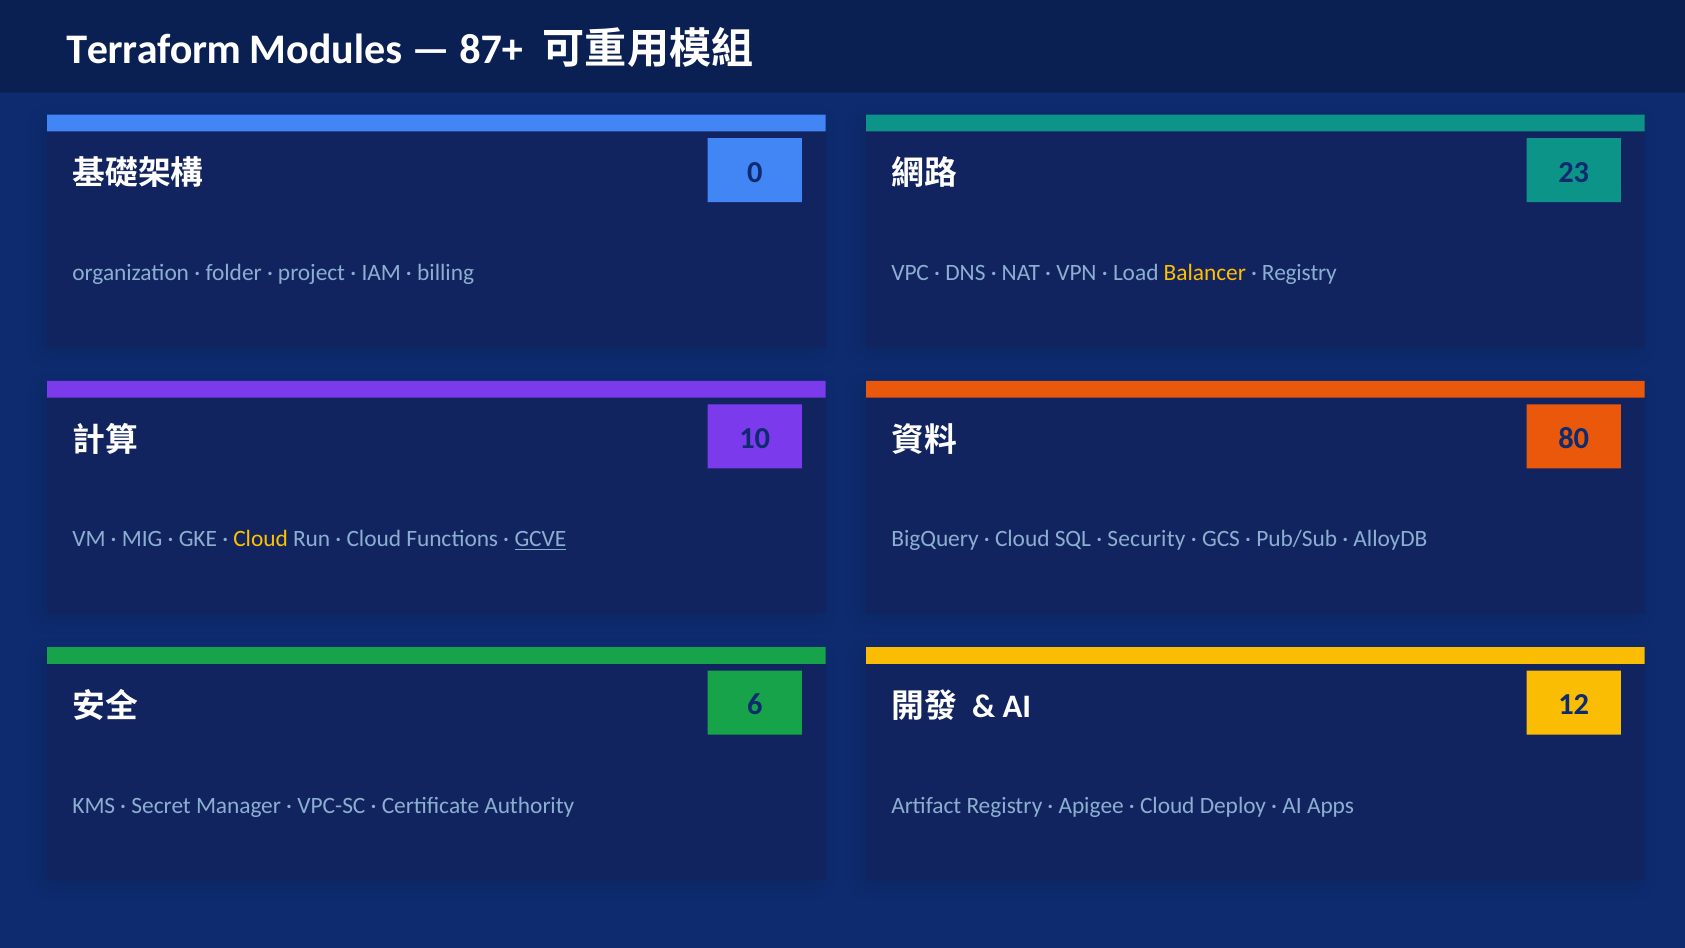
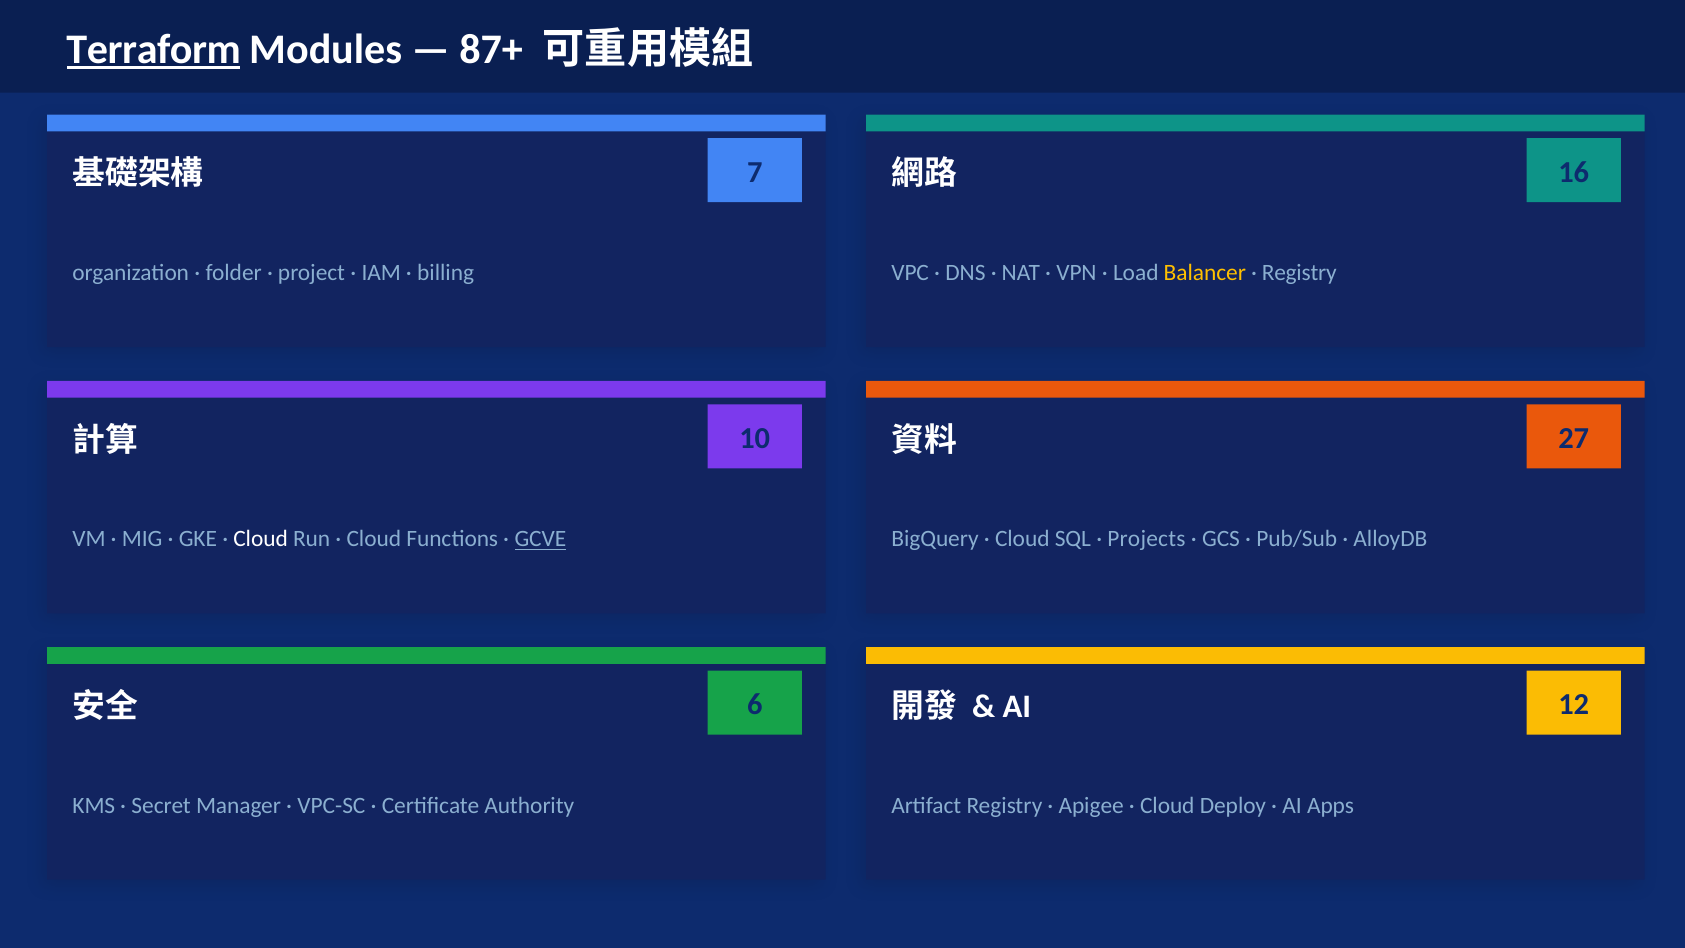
Terraform underline: none -> present
0: 0 -> 7
23: 23 -> 16
80: 80 -> 27
Cloud at (261, 539) colour: yellow -> white
Security: Security -> Projects
